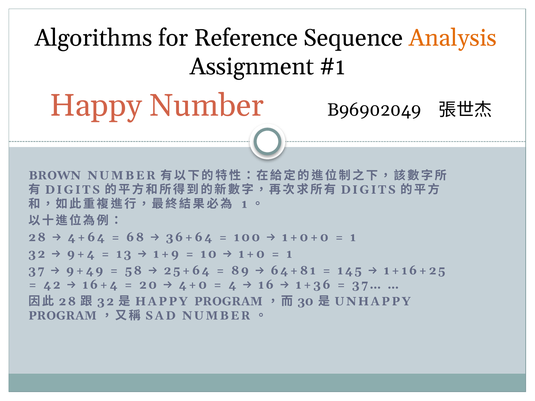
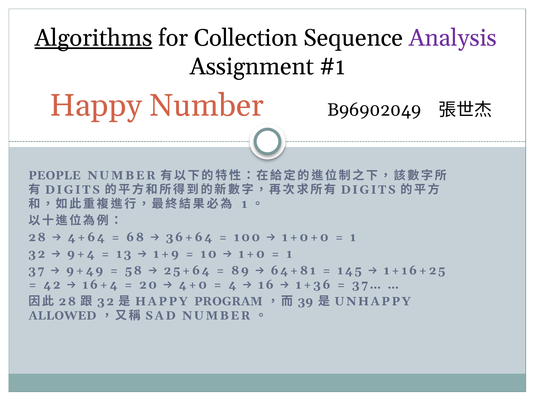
Algorithms underline: none -> present
Reference: Reference -> Collection
Analysis colour: orange -> purple
BROWN: BROWN -> PEOPLE
30: 30 -> 39
PROGRAM at (62, 316): PROGRAM -> ALLOWED
